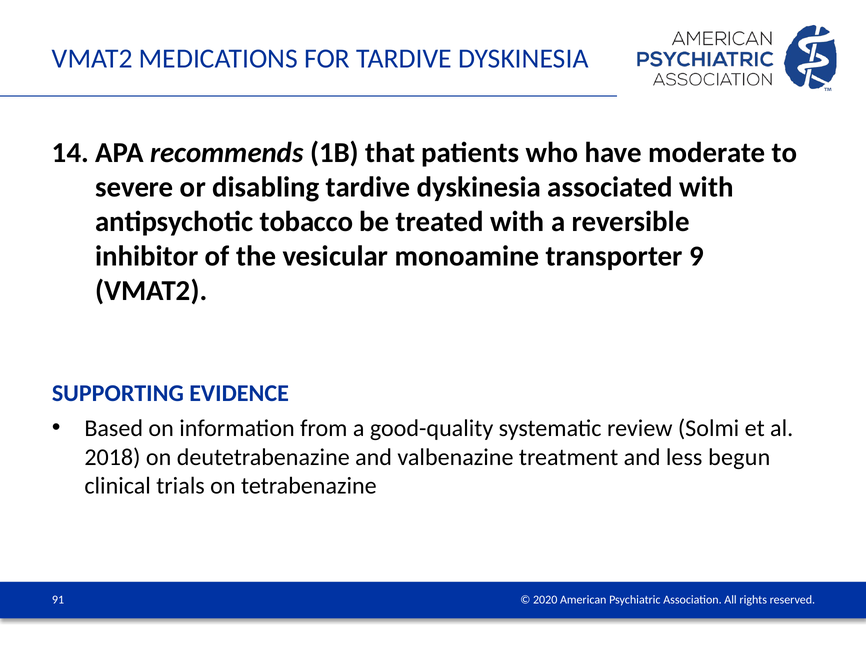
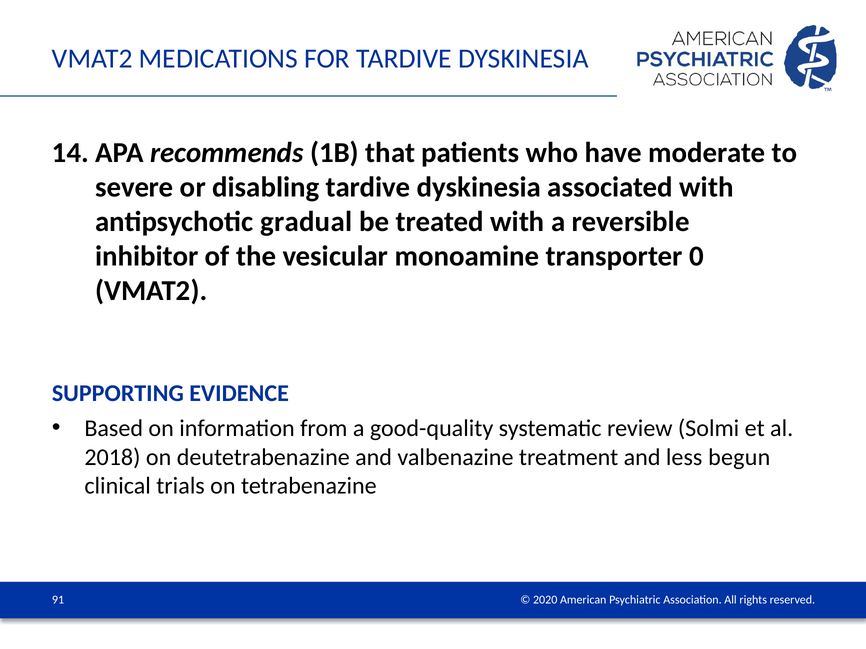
tobacco: tobacco -> gradual
9: 9 -> 0
